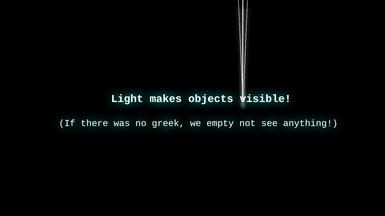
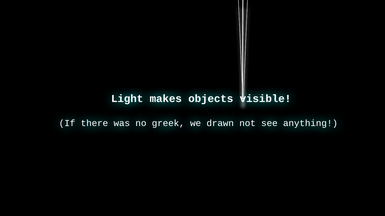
empty: empty -> drawn
